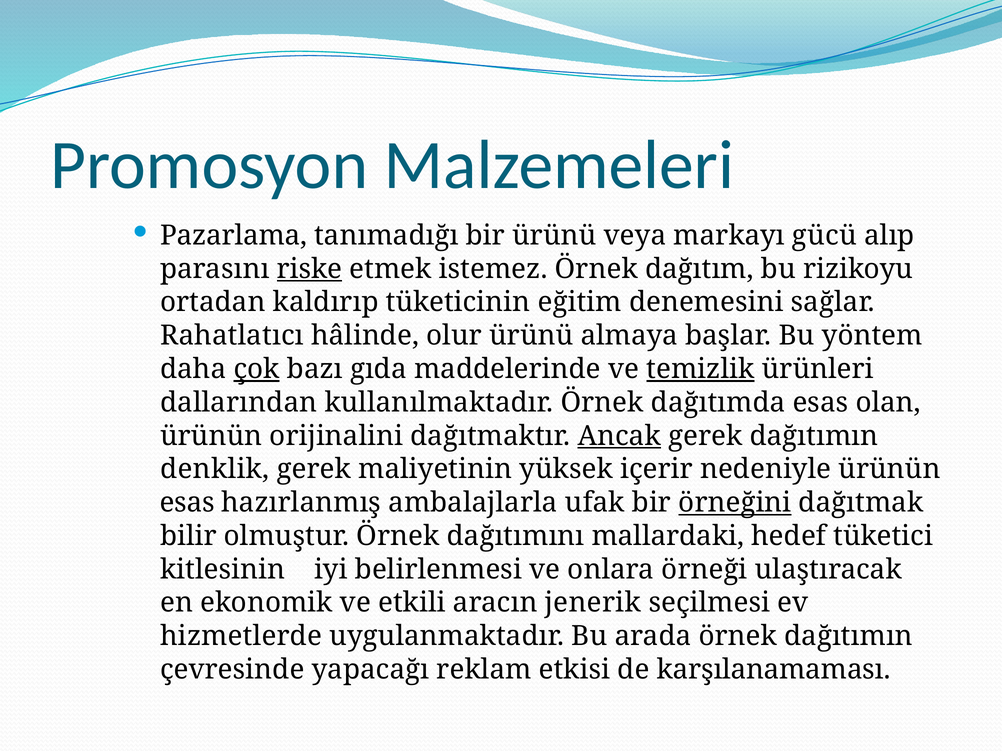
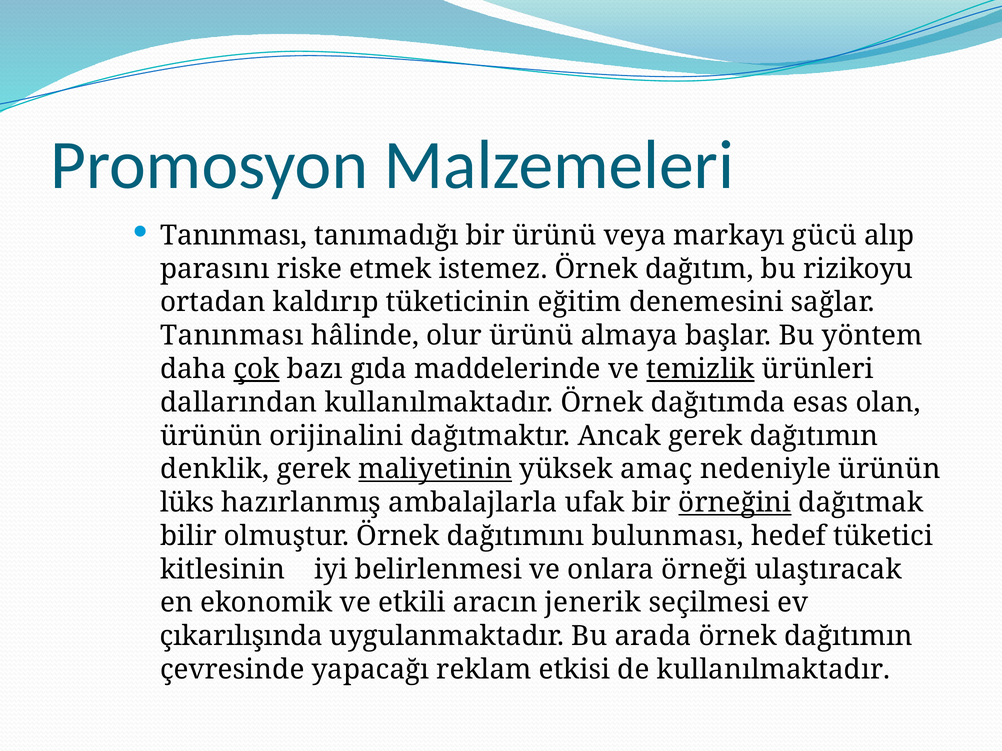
Pazarlama at (234, 236): Pazarlama -> Tanınması
riske underline: present -> none
Rahatlatıcı at (232, 336): Rahatlatıcı -> Tanınması
Ancak underline: present -> none
maliyetinin underline: none -> present
içerir: içerir -> amaç
esas at (187, 503): esas -> lüks
mallardaki: mallardaki -> bulunması
hizmetlerde: hizmetlerde -> çıkarılışında
de karşılanamaması: karşılanamaması -> kullanılmaktadır
